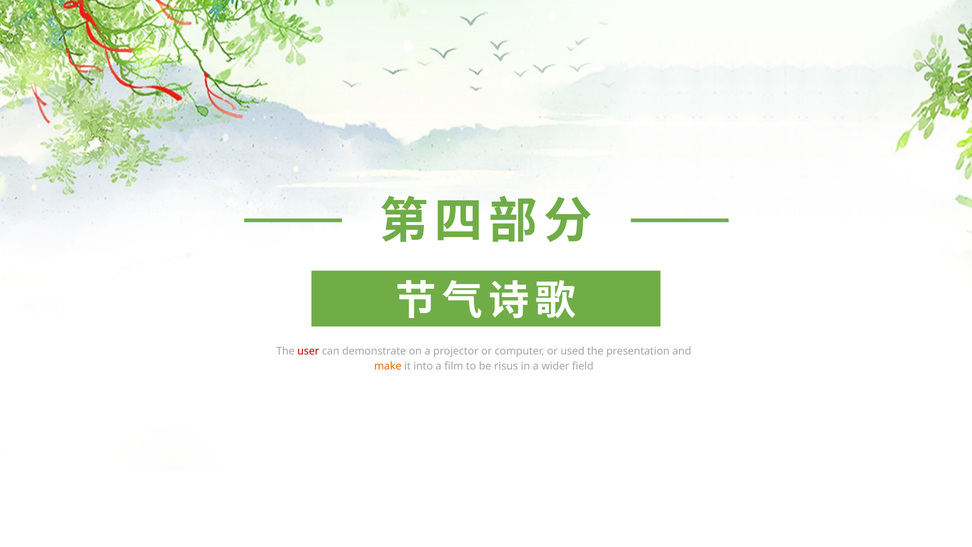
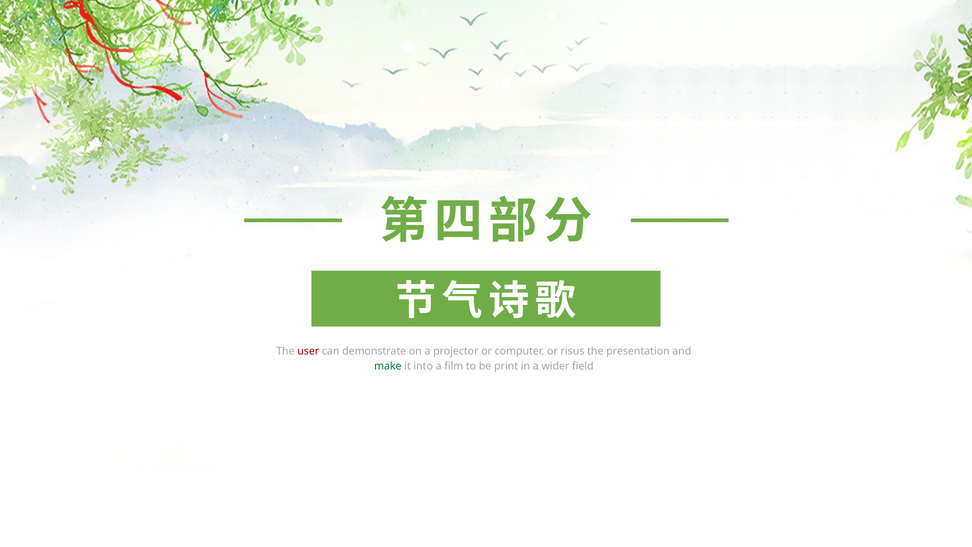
used: used -> risus
make colour: orange -> green
risus: risus -> print
